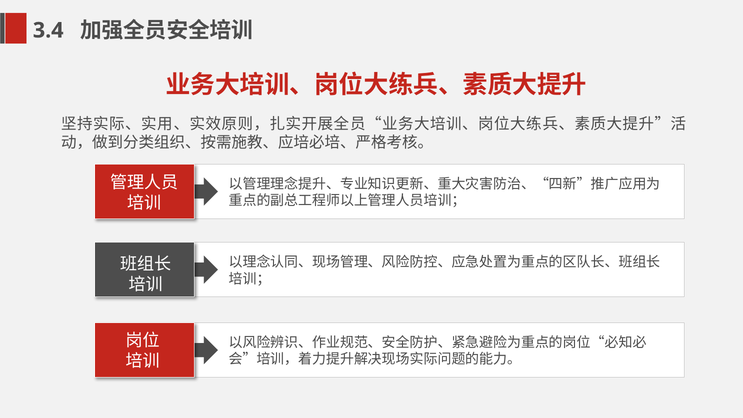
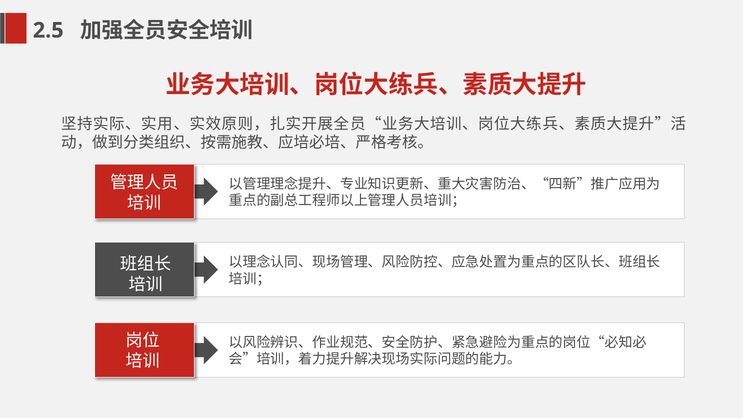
3.4: 3.4 -> 2.5
